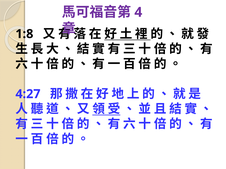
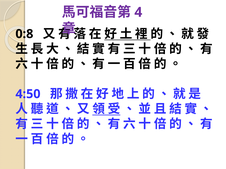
1:8: 1:8 -> 0:8
4:27: 4:27 -> 4:50
